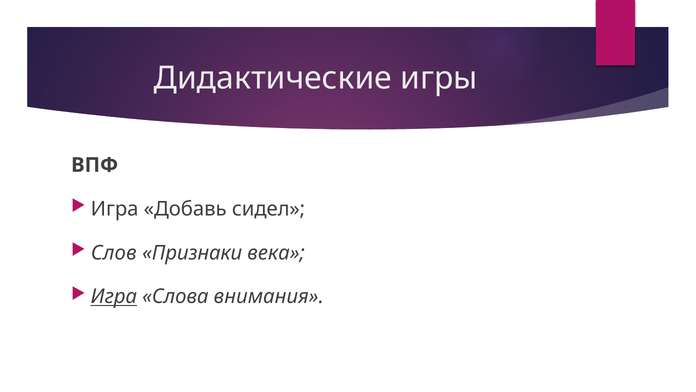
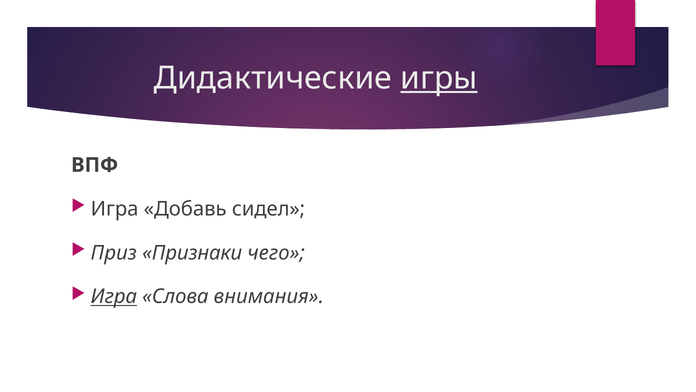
игры underline: none -> present
Слов: Слов -> Приз
века: века -> чего
